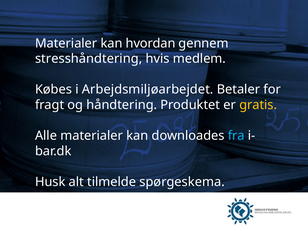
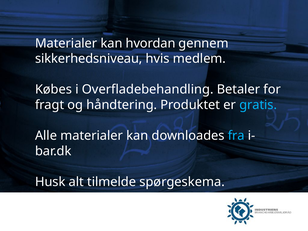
stresshåndtering: stresshåndtering -> sikkerhedsniveau
Arbejdsmiljøarbejdet: Arbejdsmiljøarbejdet -> Overfladebehandling
gratis colour: yellow -> light blue
